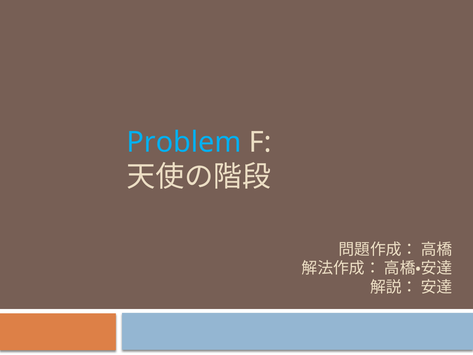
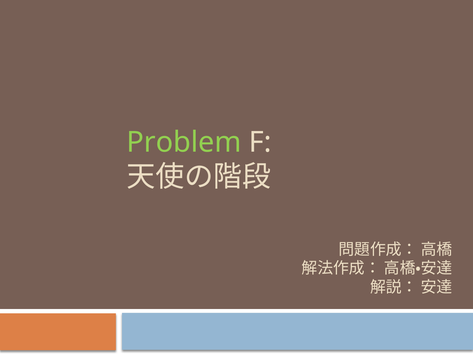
Problem colour: light blue -> light green
